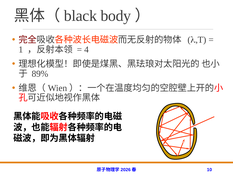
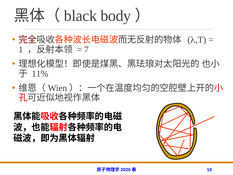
4: 4 -> 7
89%: 89% -> 11%
